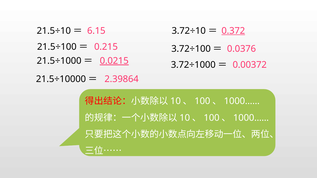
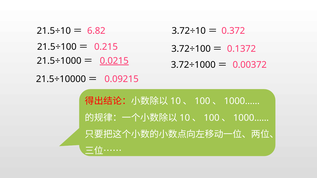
6.15: 6.15 -> 6.82
0.372 underline: present -> none
0.0376: 0.0376 -> 0.1372
2.39864: 2.39864 -> 0.09215
